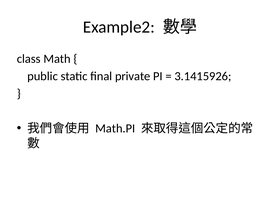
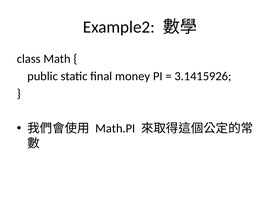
private: private -> money
